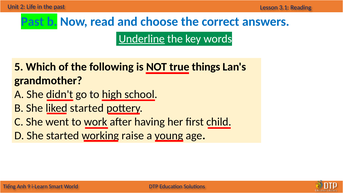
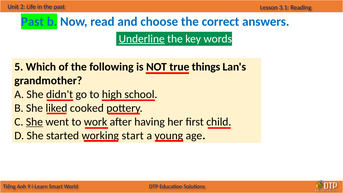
started at (87, 108): started -> cooked
She at (34, 122) underline: none -> present
raise: raise -> start
